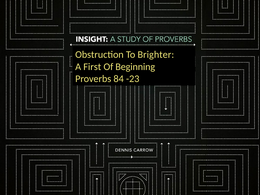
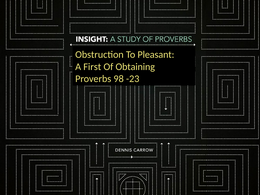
Brighter: Brighter -> Pleasant
Beginning: Beginning -> Obtaining
84: 84 -> 98
